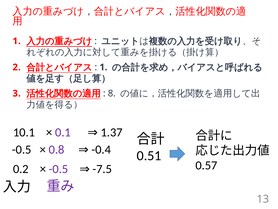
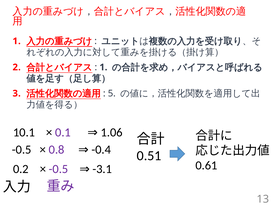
8: 8 -> 5
1.37: 1.37 -> 1.06
0.57: 0.57 -> 0.61
-7.5: -7.5 -> -3.1
